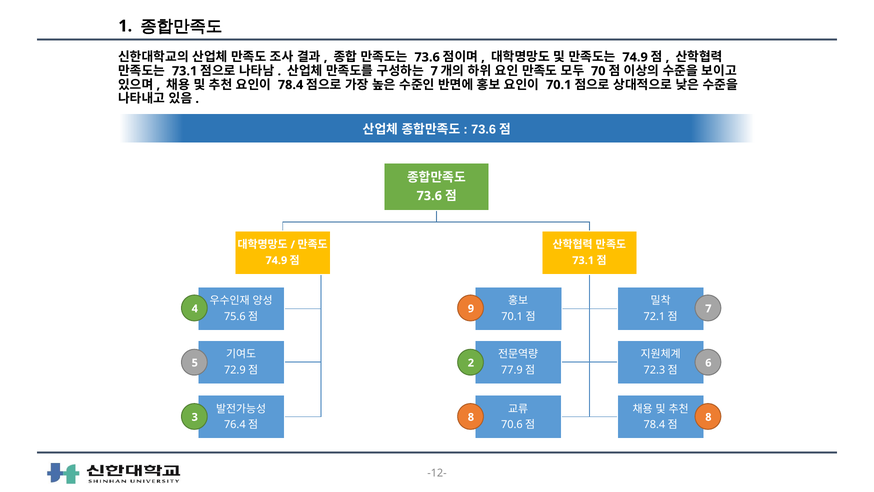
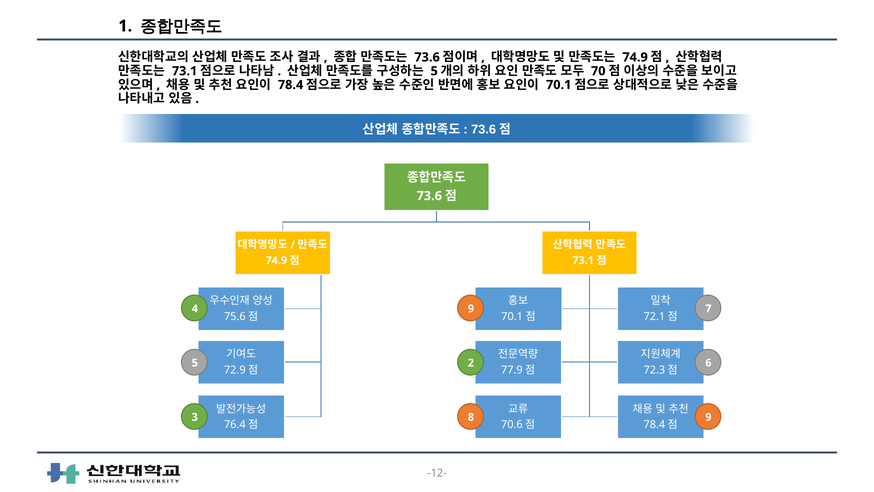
7 at (434, 71): 7 -> 5
8 at (708, 417): 8 -> 9
